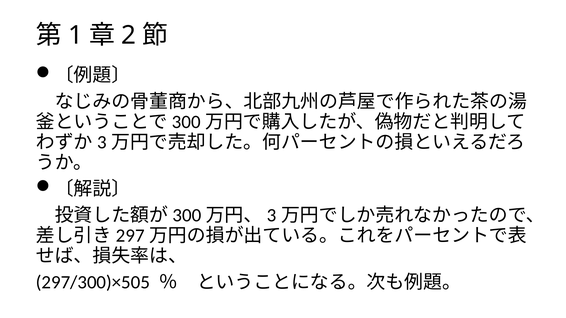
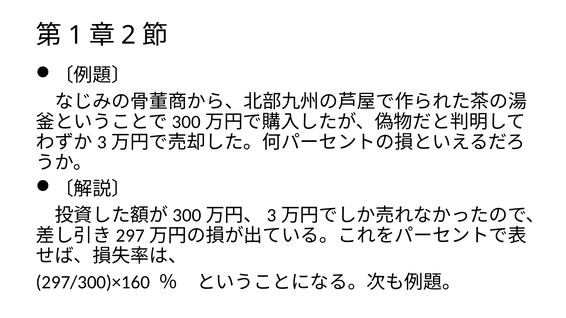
297/300)×505: 297/300)×505 -> 297/300)×160
